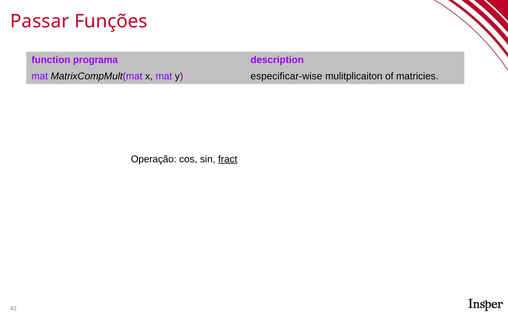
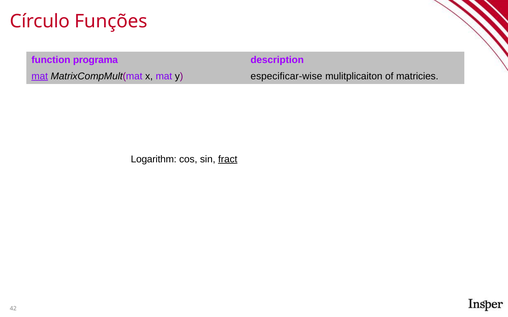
Passar: Passar -> Círculo
mat at (40, 76) underline: none -> present
Operação: Operação -> Logarithm
